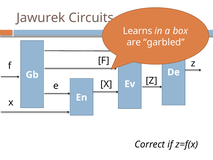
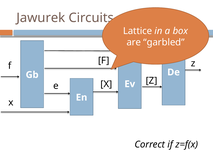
Learns: Learns -> Lattice
